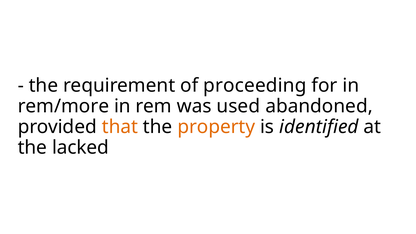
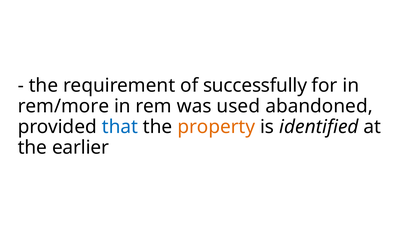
proceeding: proceeding -> successfully
that colour: orange -> blue
lacked: lacked -> earlier
